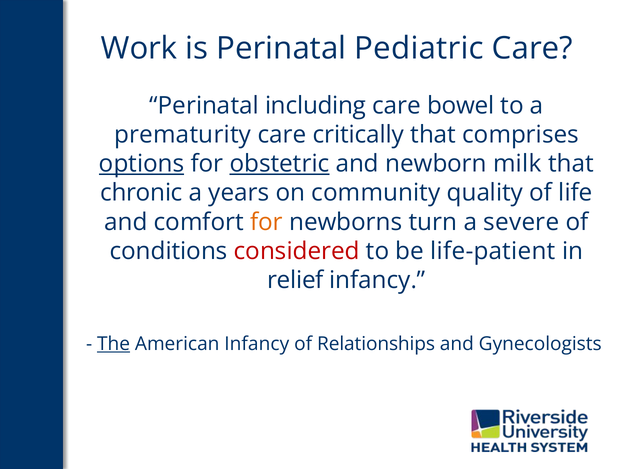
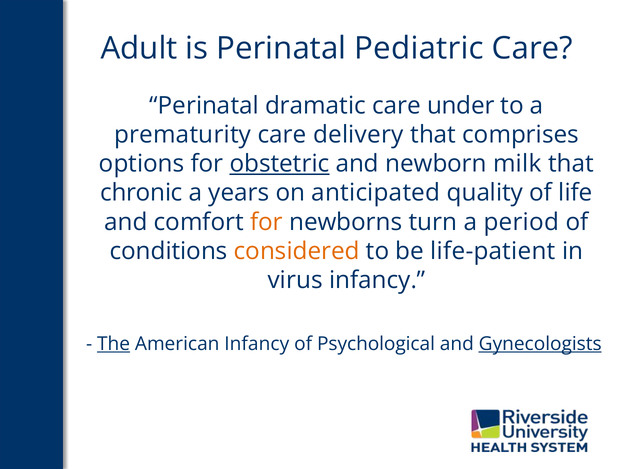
Work: Work -> Adult
including: including -> dramatic
bowel: bowel -> under
critically: critically -> delivery
options underline: present -> none
community: community -> anticipated
severe: severe -> period
considered colour: red -> orange
relief: relief -> virus
Relationships: Relationships -> Psychological
Gynecologists underline: none -> present
